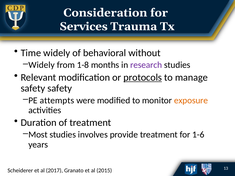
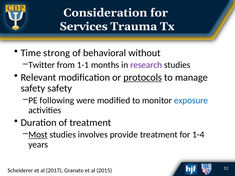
Time widely: widely -> strong
Widely at (42, 65): Widely -> Twitter
1-8: 1-8 -> 1-1
attempts: attempts -> following
exposure colour: orange -> blue
Most underline: none -> present
1-6: 1-6 -> 1-4
